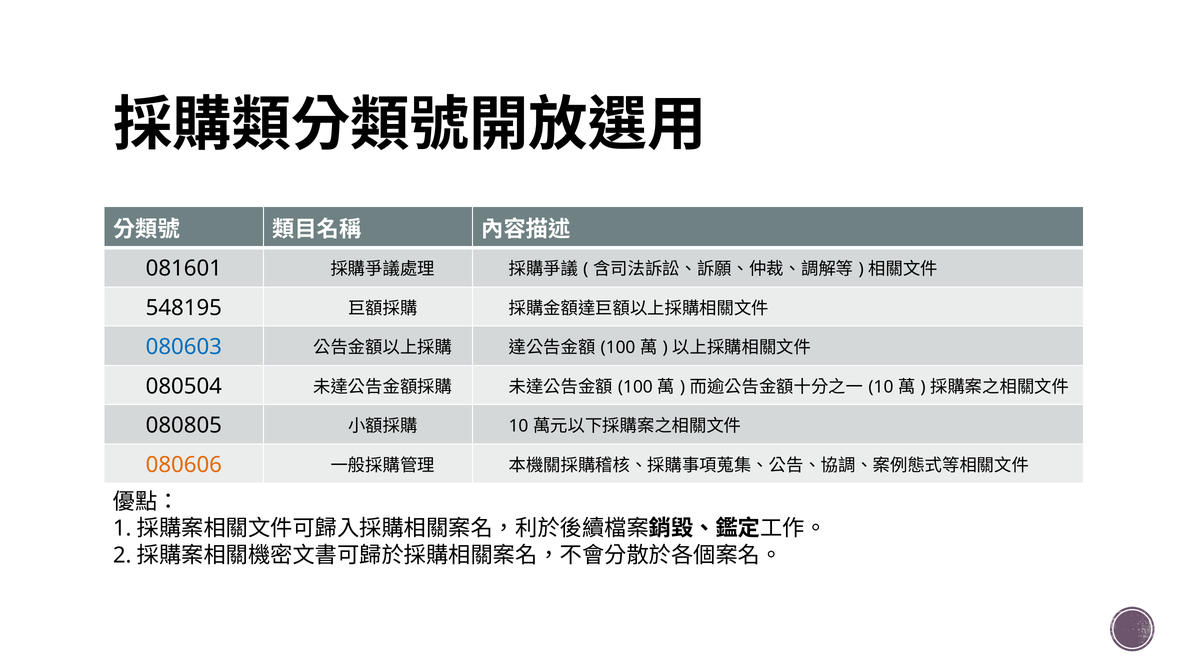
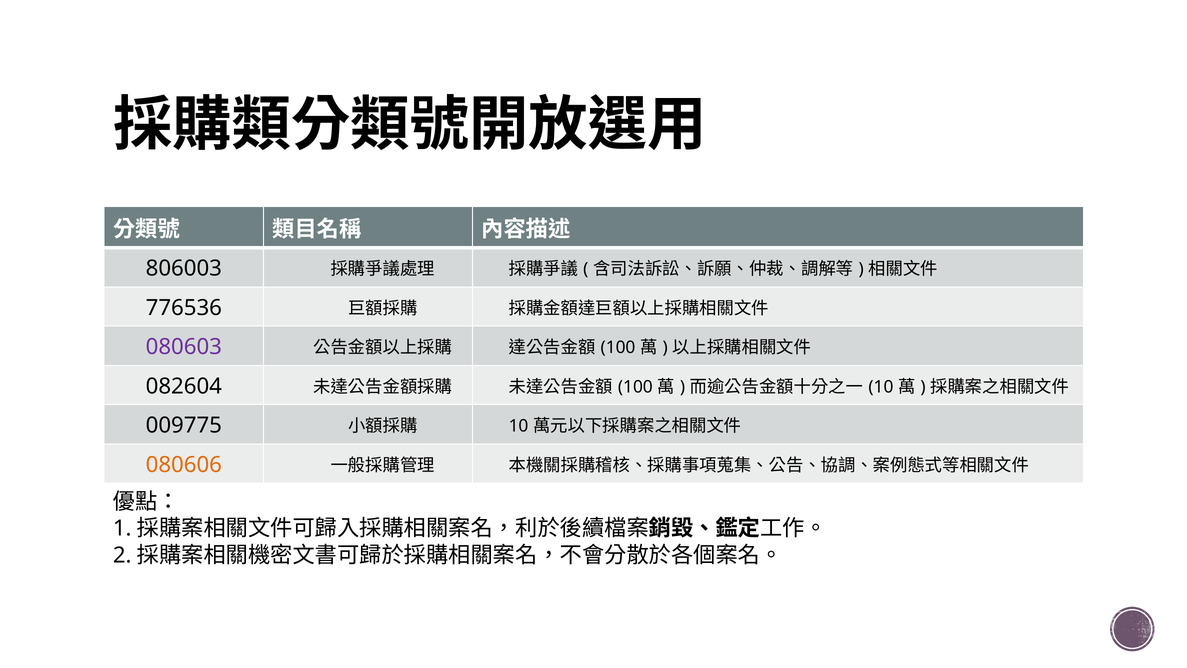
081601: 081601 -> 806003
548195: 548195 -> 776536
080603 colour: blue -> purple
080504: 080504 -> 082604
080805: 080805 -> 009775
